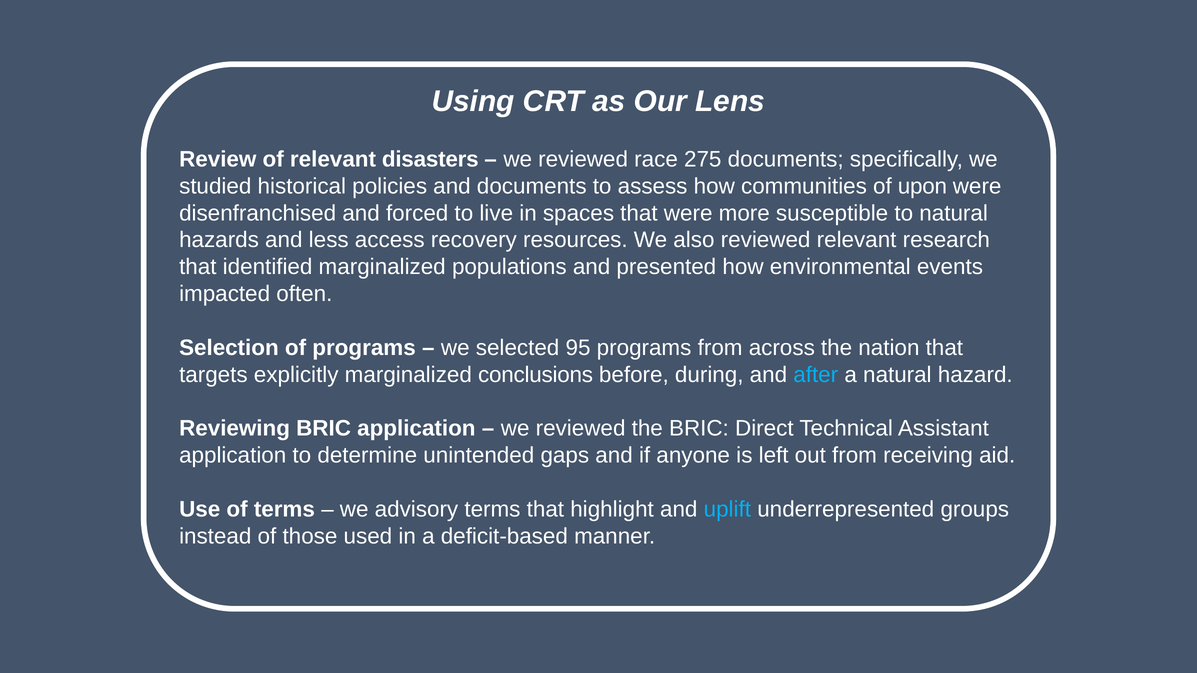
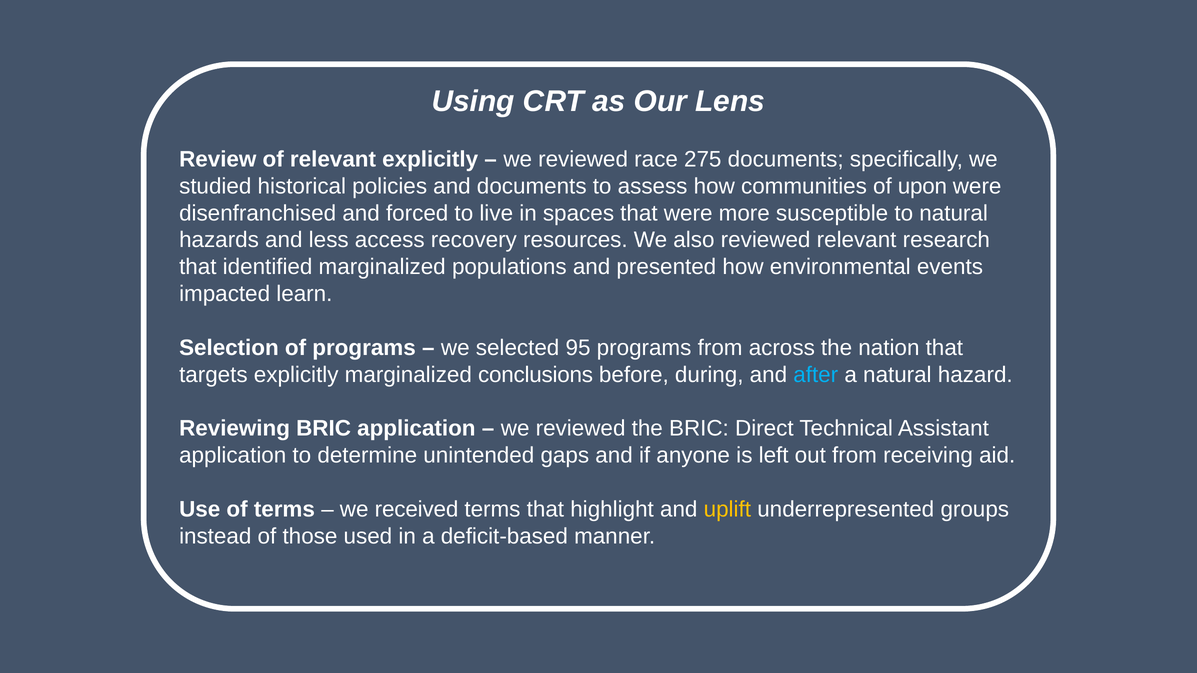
relevant disasters: disasters -> explicitly
often: often -> learn
advisory: advisory -> received
uplift colour: light blue -> yellow
